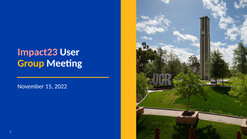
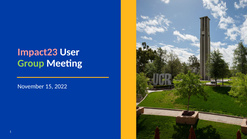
Group colour: yellow -> light green
